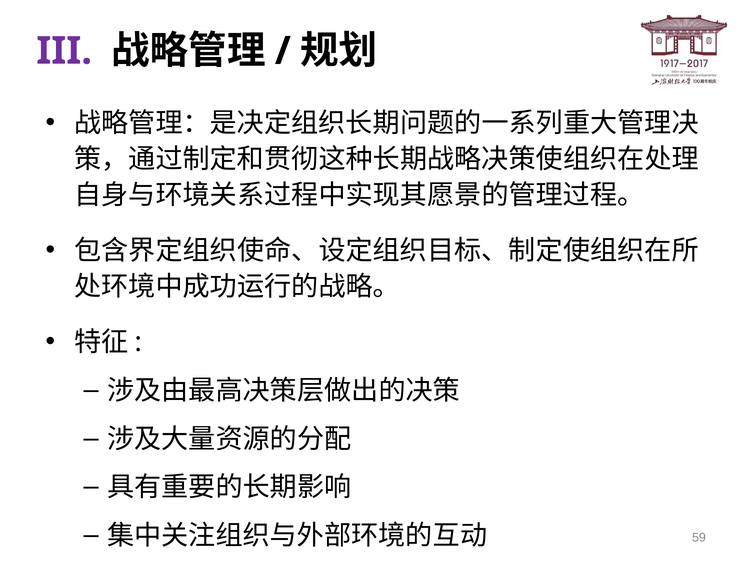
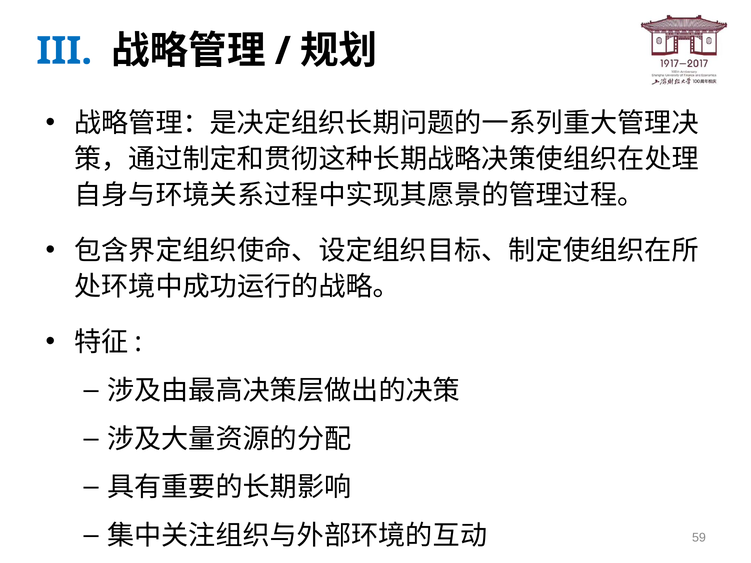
III colour: purple -> blue
